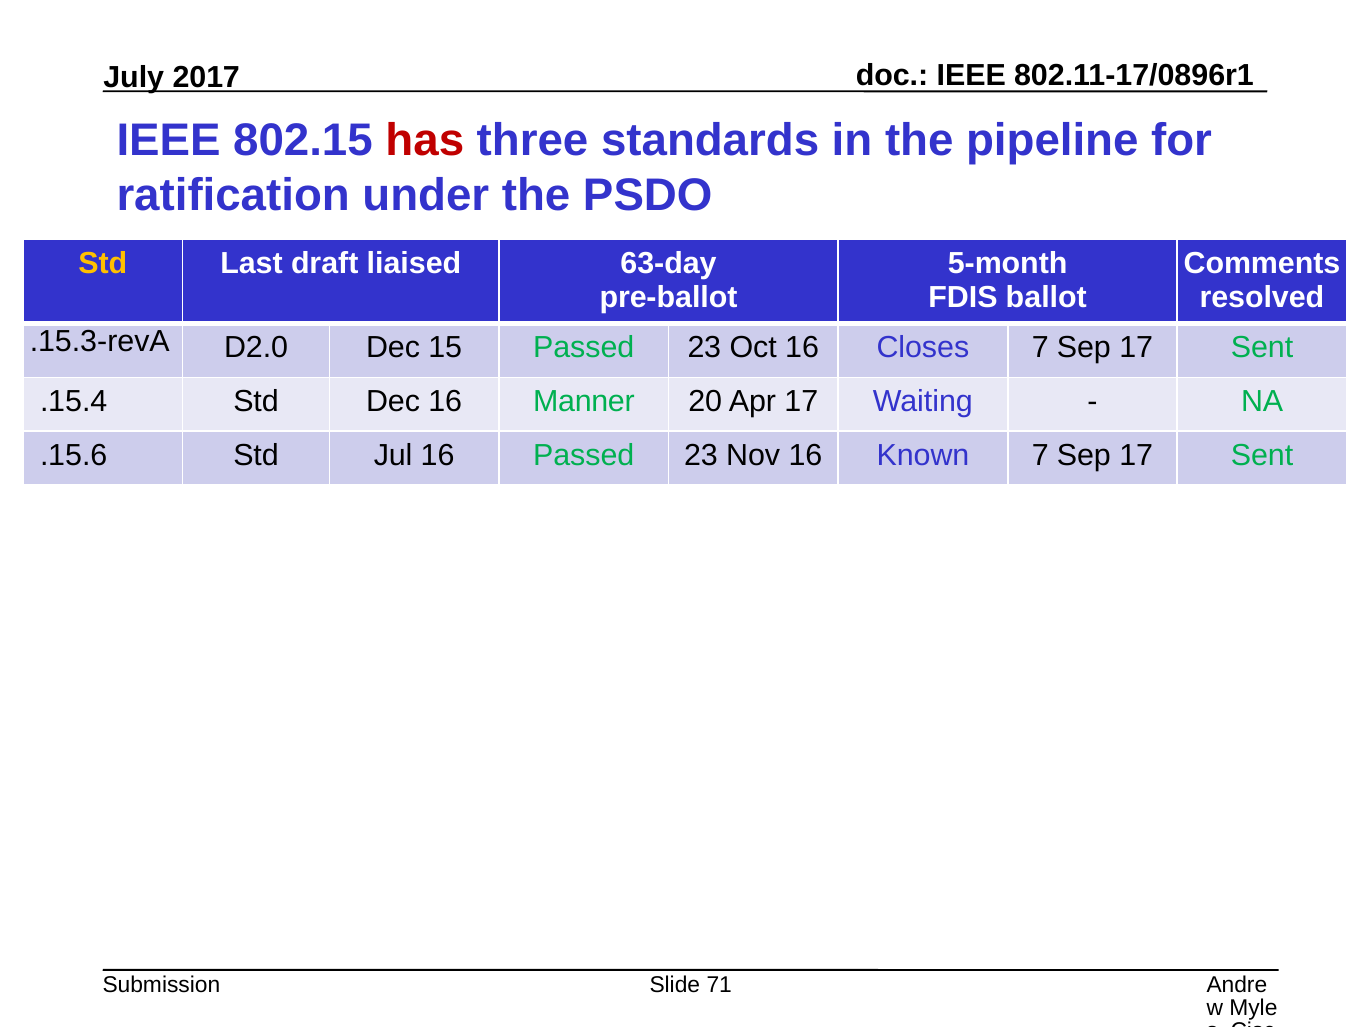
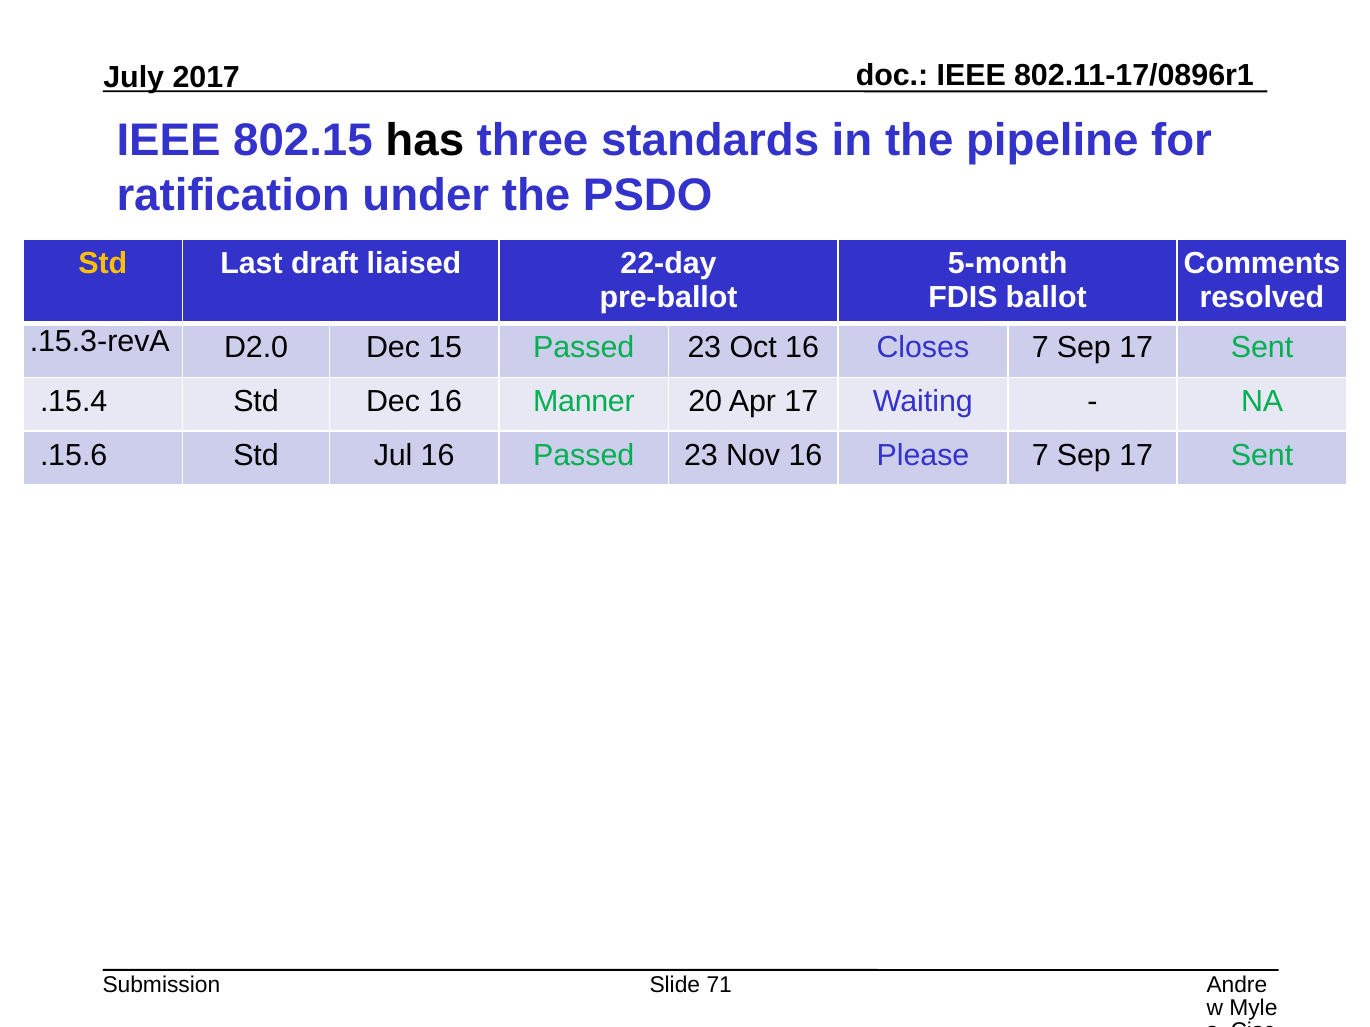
has colour: red -> black
63-day: 63-day -> 22-day
Known: Known -> Please
